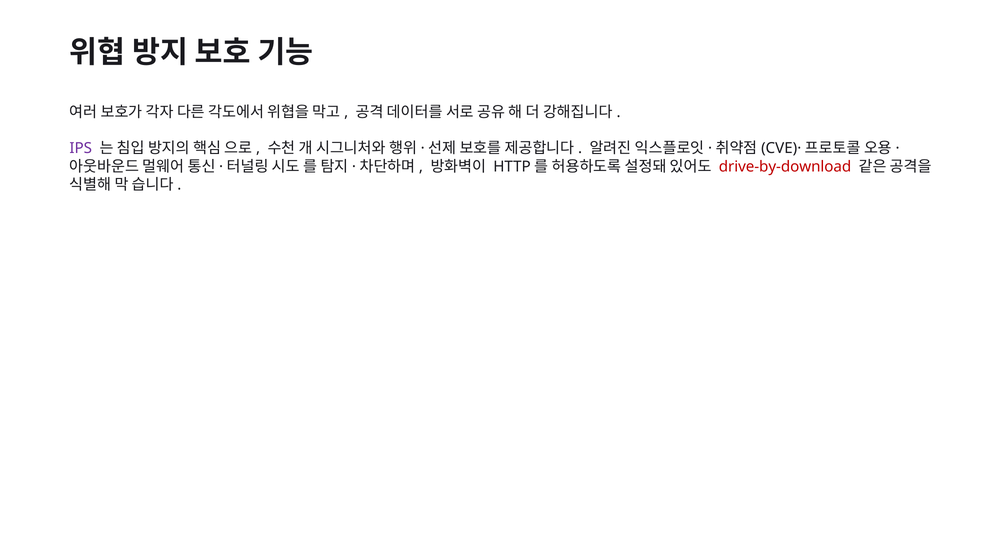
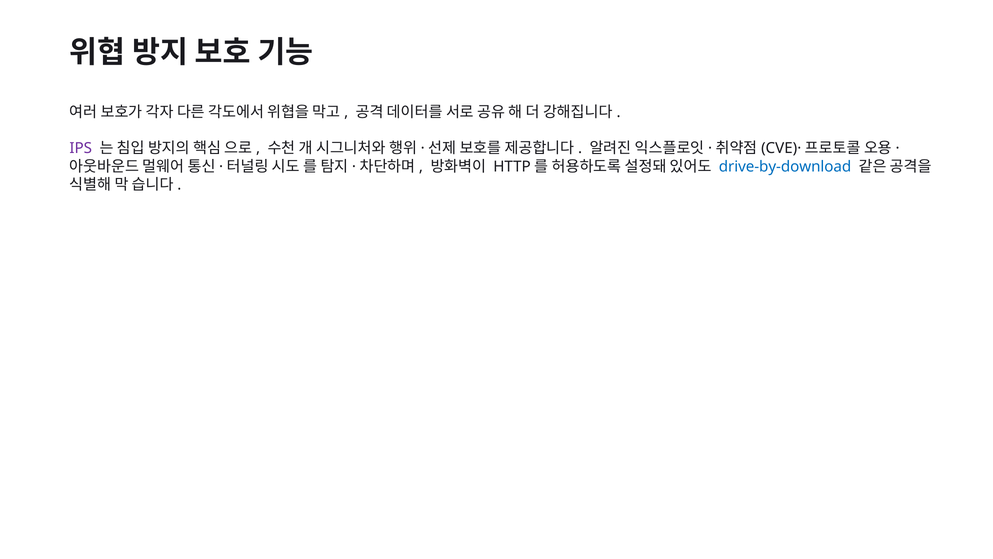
drive-by-download colour: red -> blue
